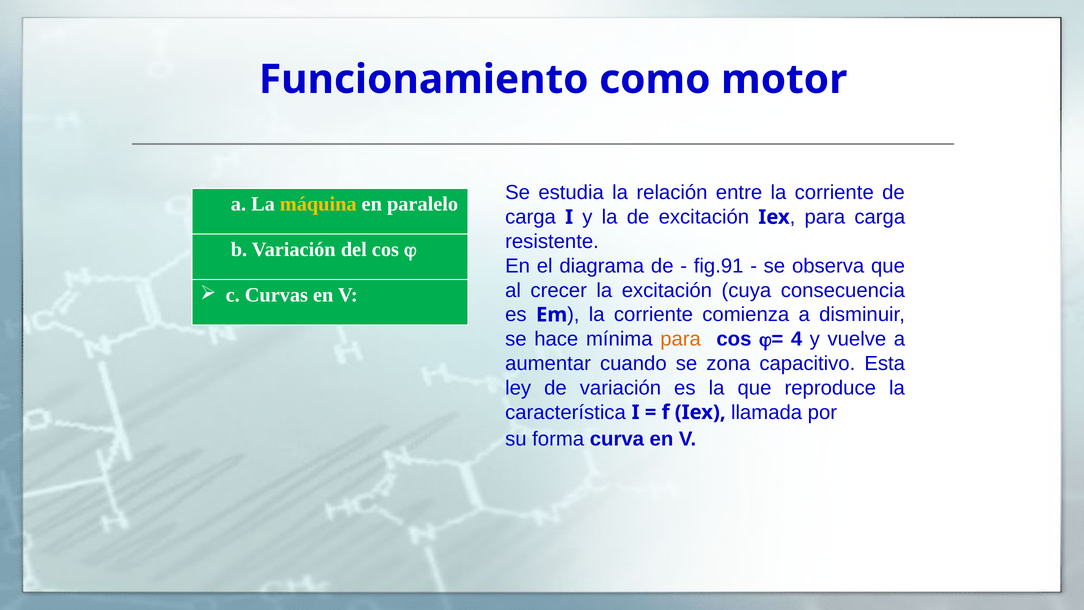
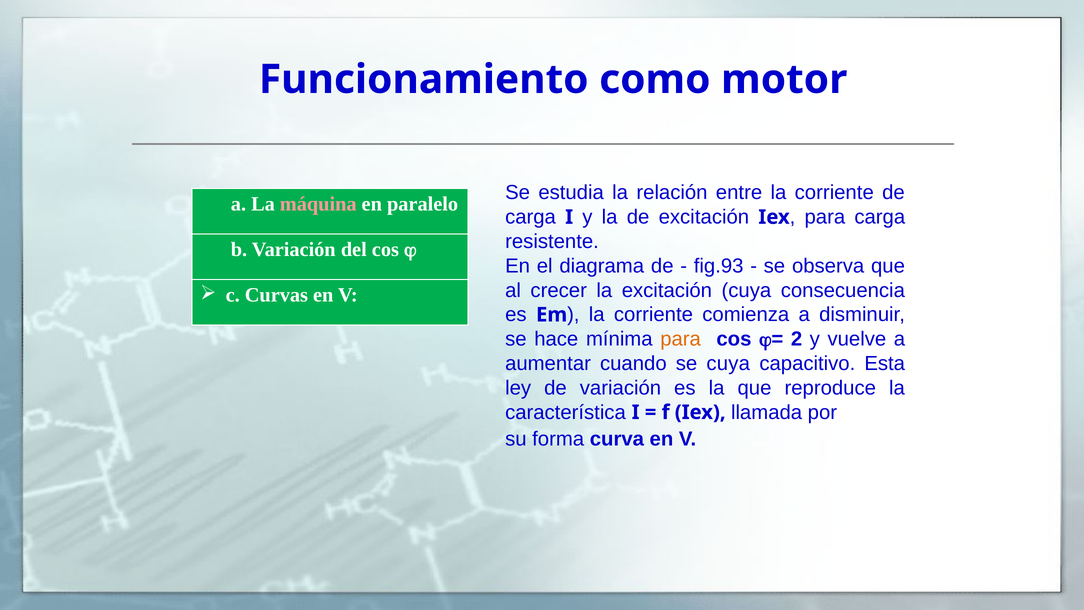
máquina colour: yellow -> pink
fig.91: fig.91 -> fig.93
4: 4 -> 2
se zona: zona -> cuya
